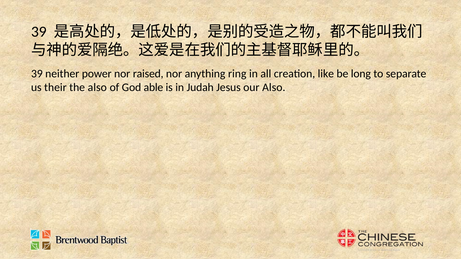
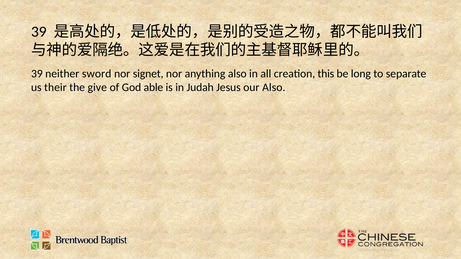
power: power -> sword
raised: raised -> signet
anything ring: ring -> also
like: like -> this
the also: also -> give
